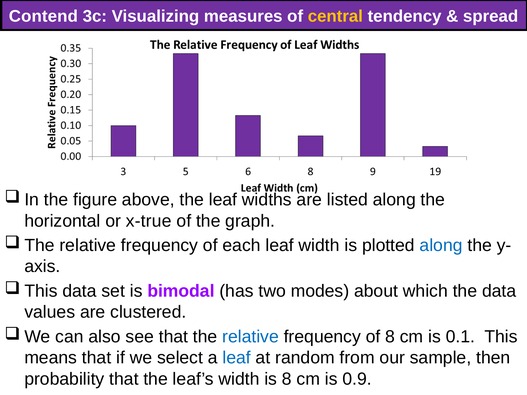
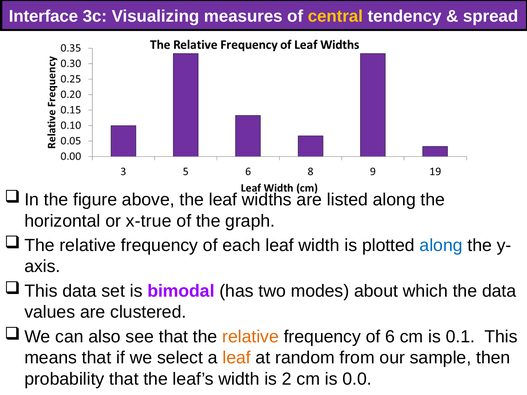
Contend: Contend -> Interface
relative at (251, 337) colour: blue -> orange
of 8: 8 -> 6
leaf at (237, 358) colour: blue -> orange
is 8: 8 -> 2
0.9: 0.9 -> 0.0
